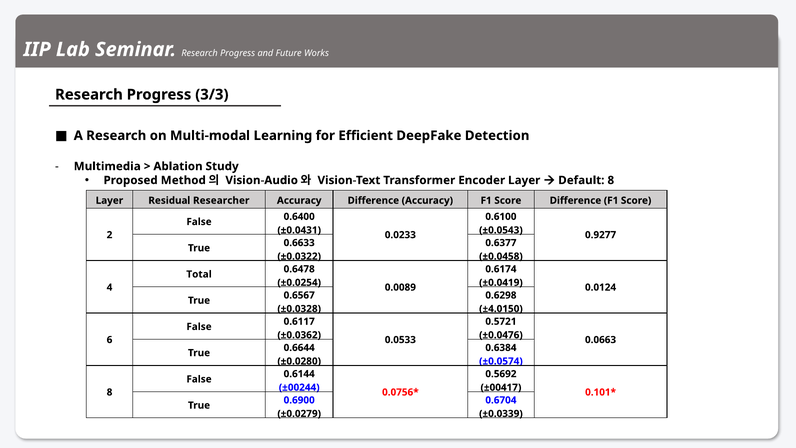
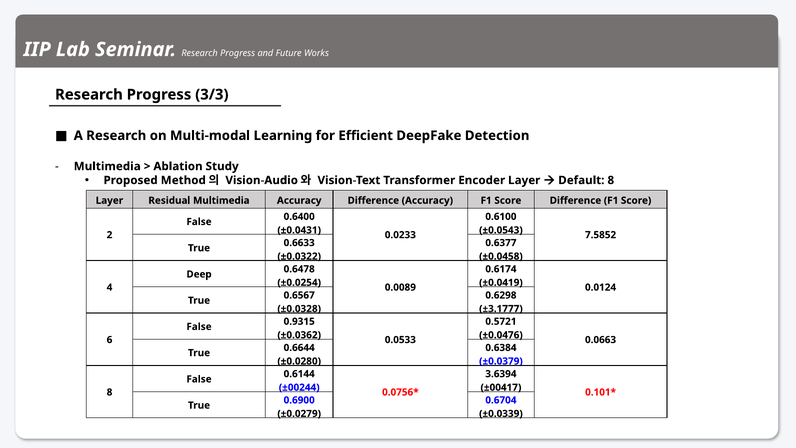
Residual Researcher: Researcher -> Multimedia
0.9277: 0.9277 -> 7.5852
Total: Total -> Deep
±4.0150: ±4.0150 -> ±3.1777
0.6117: 0.6117 -> 0.9315
±0.0574: ±0.0574 -> ±0.0379
0.5692: 0.5692 -> 3.6394
